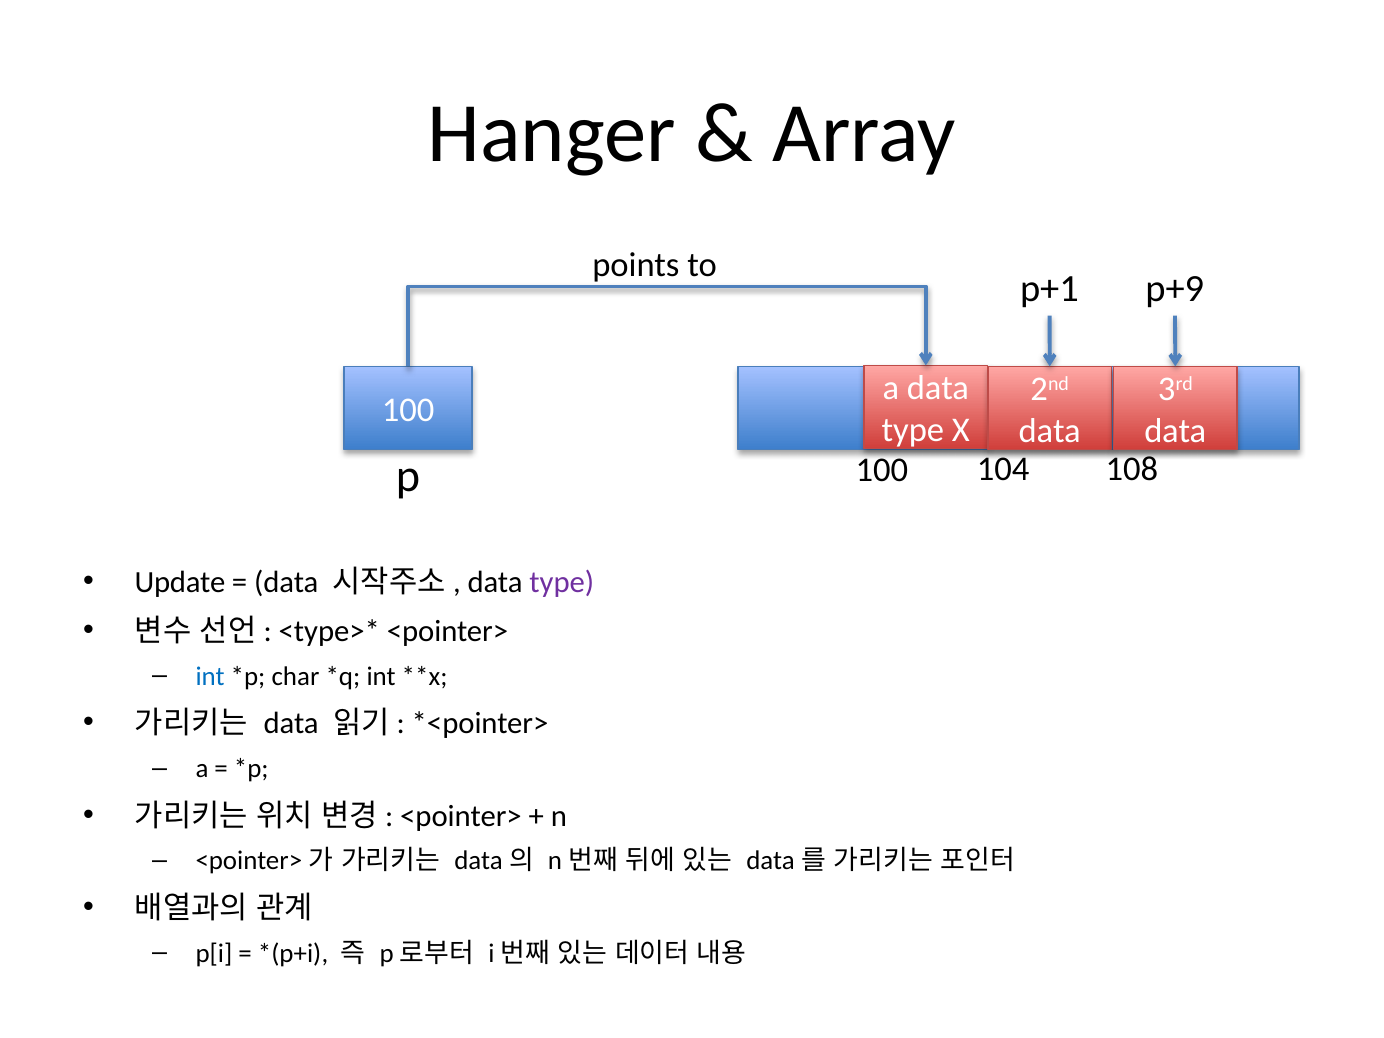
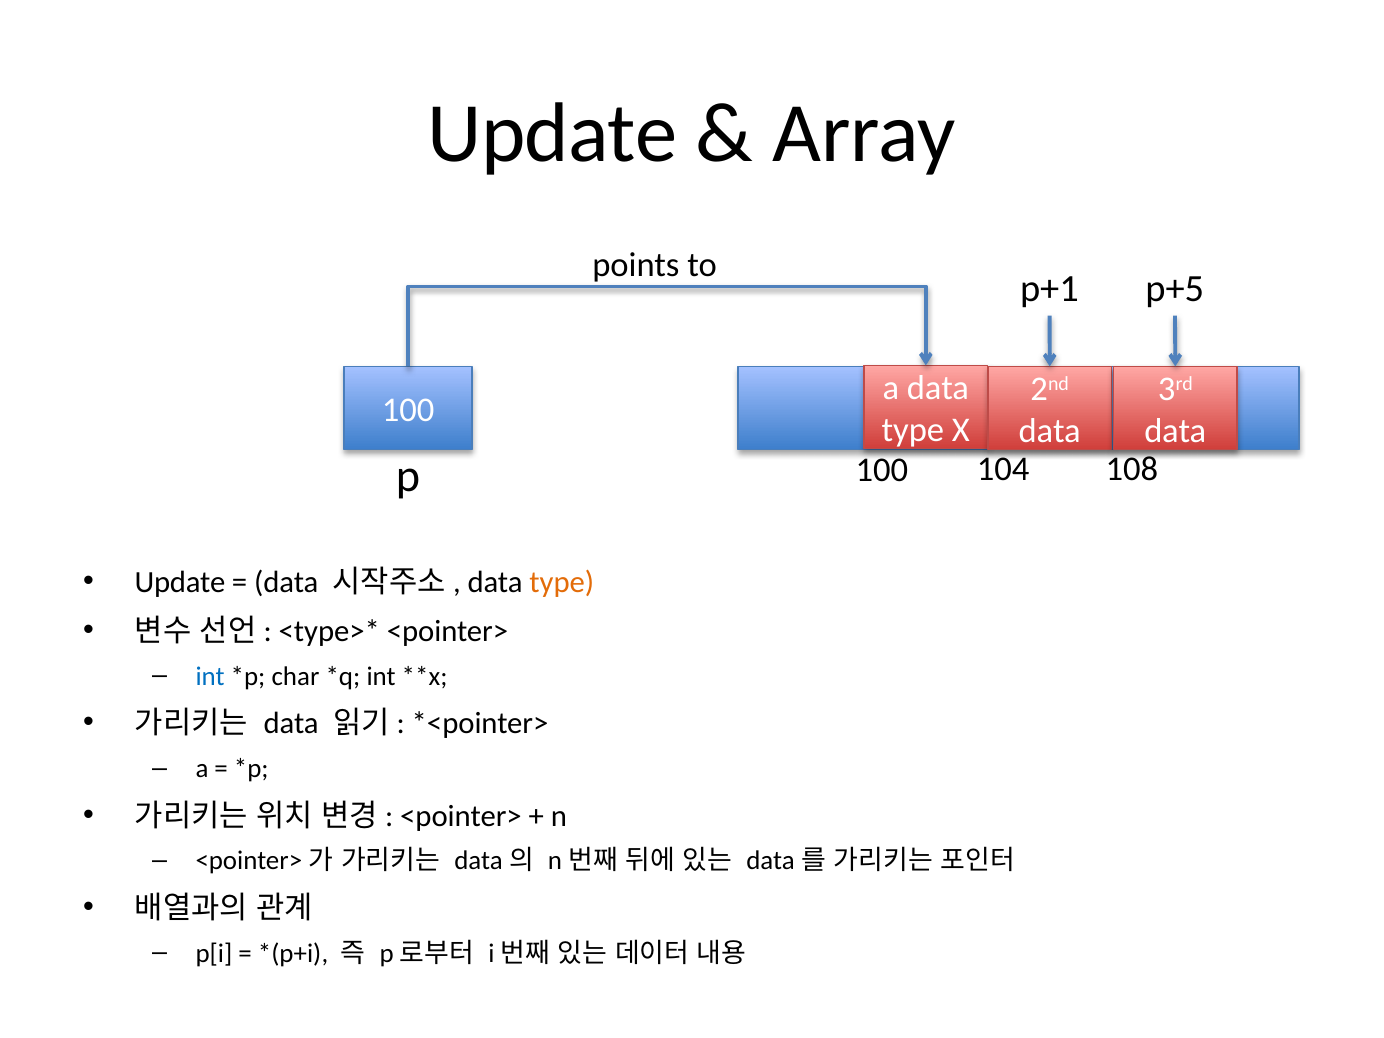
Hanger at (552, 134): Hanger -> Update
p+9: p+9 -> p+5
type at (562, 582) colour: purple -> orange
